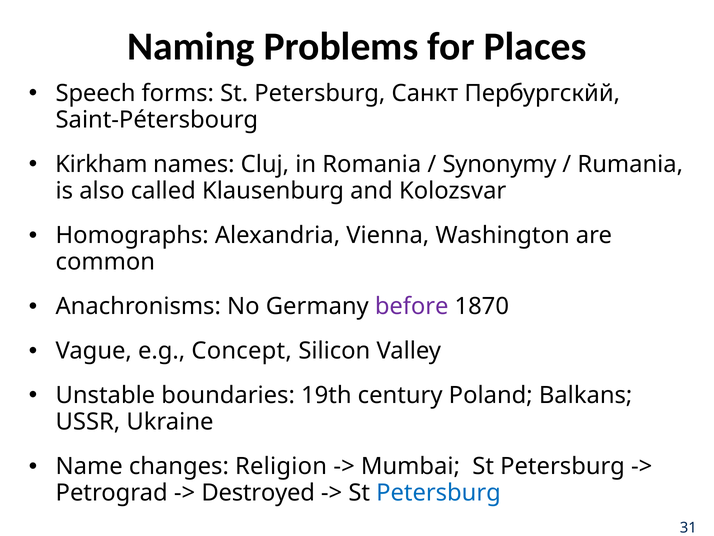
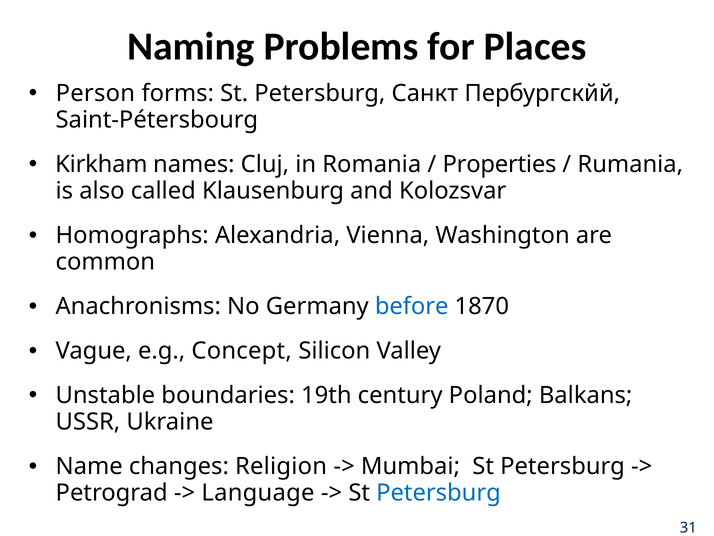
Speech: Speech -> Person
Synonymy: Synonymy -> Properties
before colour: purple -> blue
Destroyed: Destroyed -> Language
